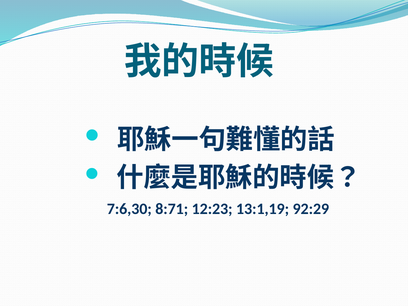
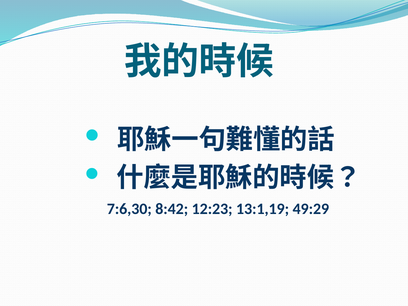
8:71: 8:71 -> 8:42
92:29: 92:29 -> 49:29
